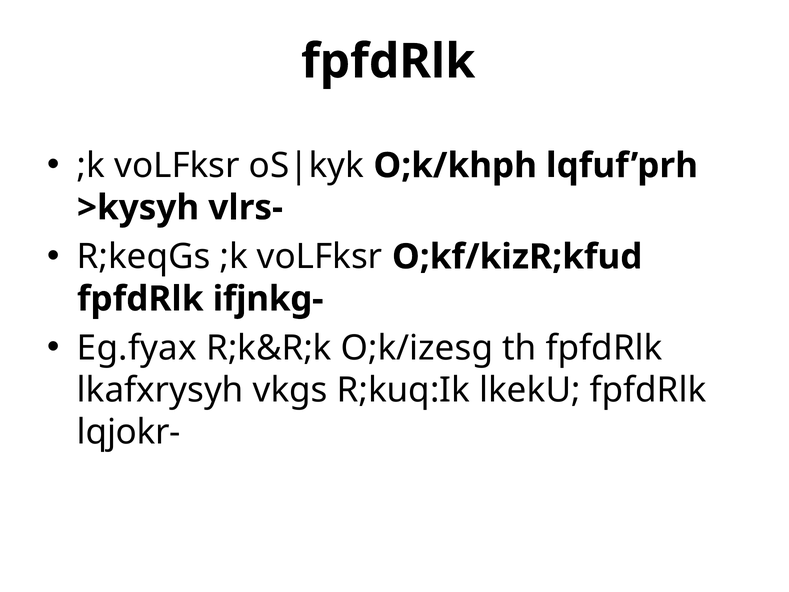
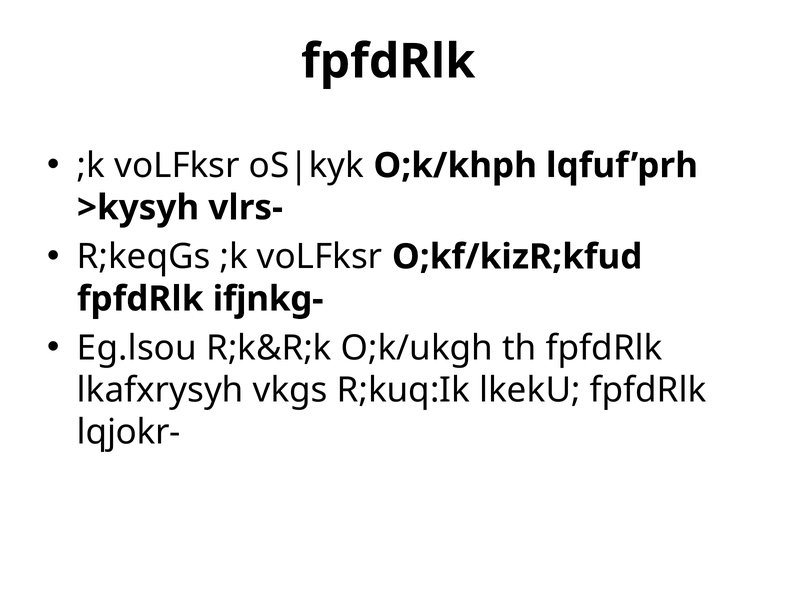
Eg.fyax: Eg.fyax -> Eg.lsou
O;k/izesg: O;k/izesg -> O;k/ukgh
